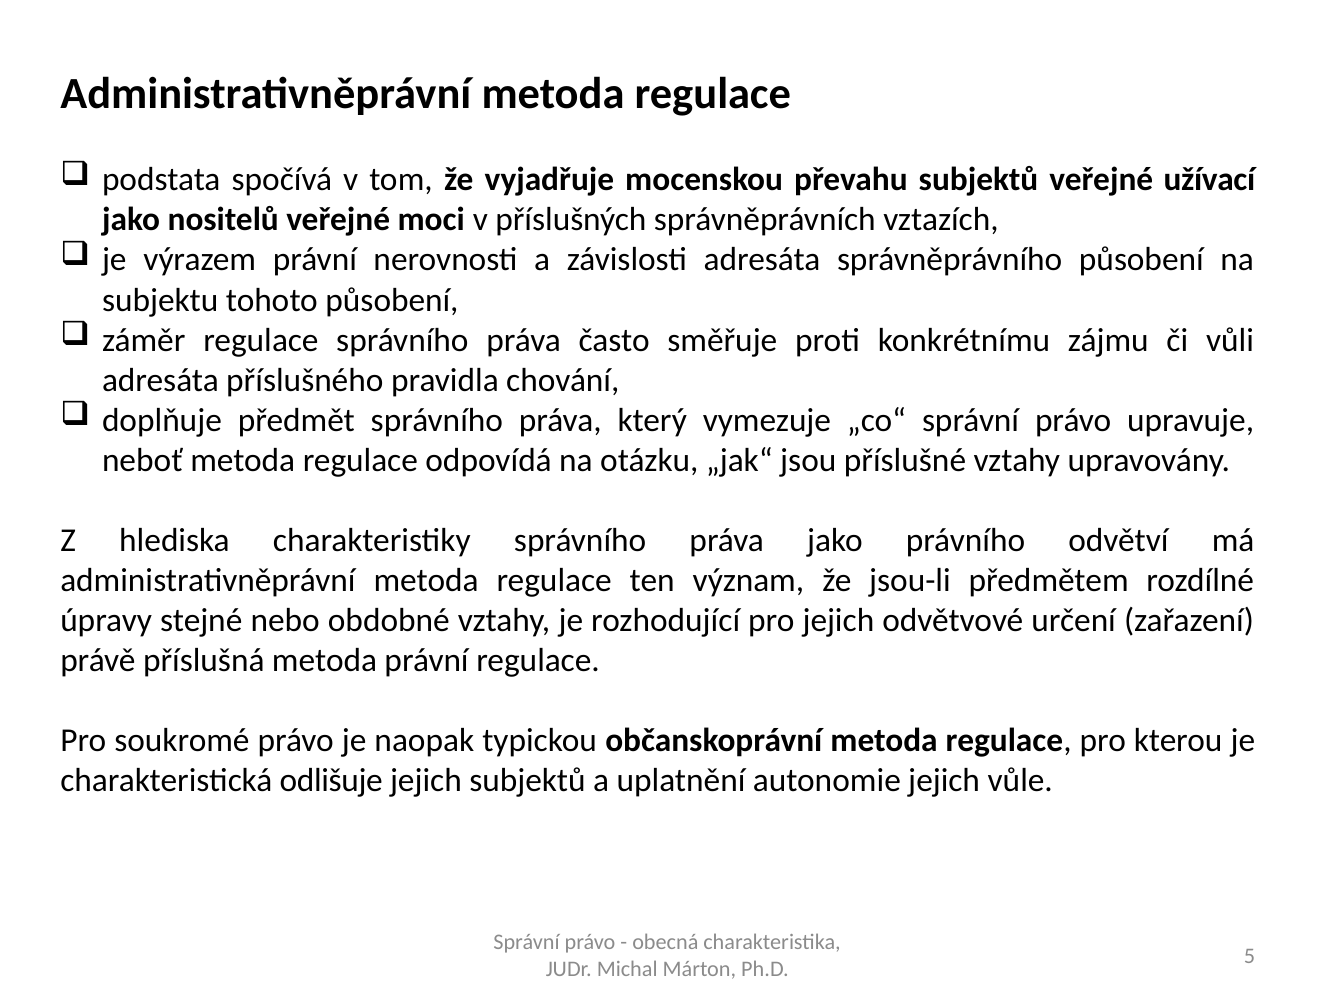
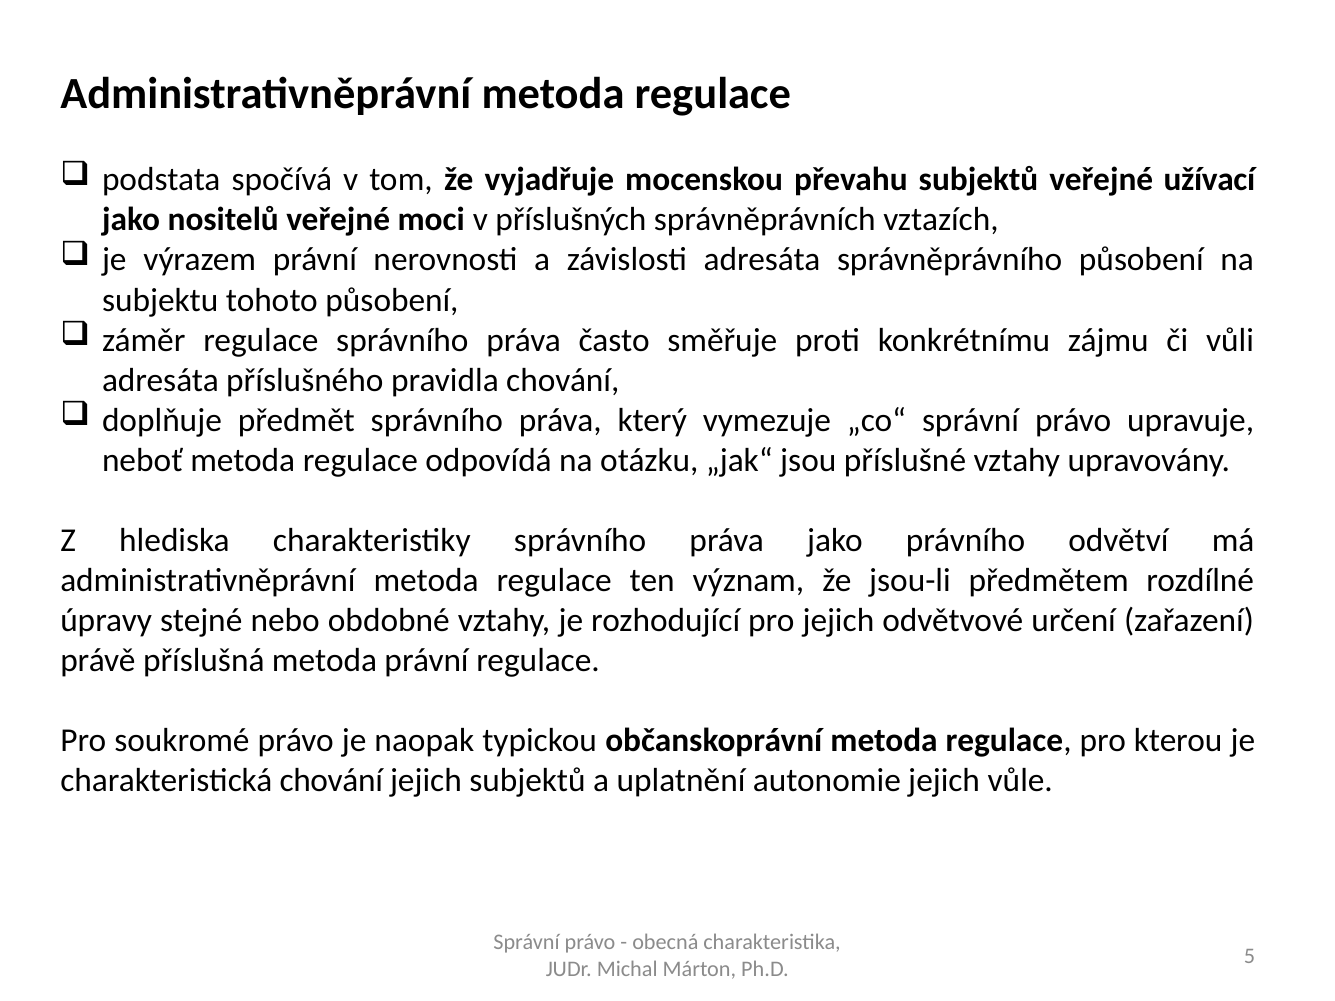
charakteristická odlišuje: odlišuje -> chování
